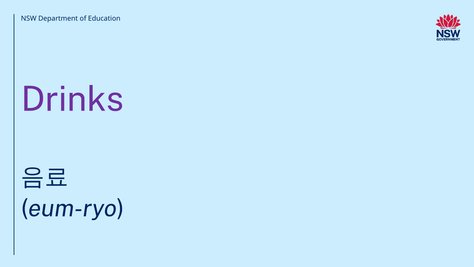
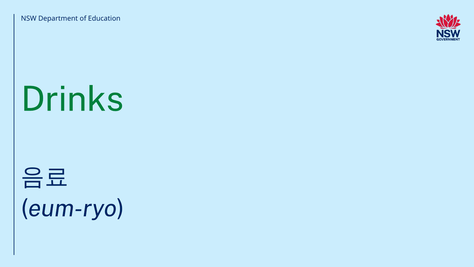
Drinks colour: purple -> green
